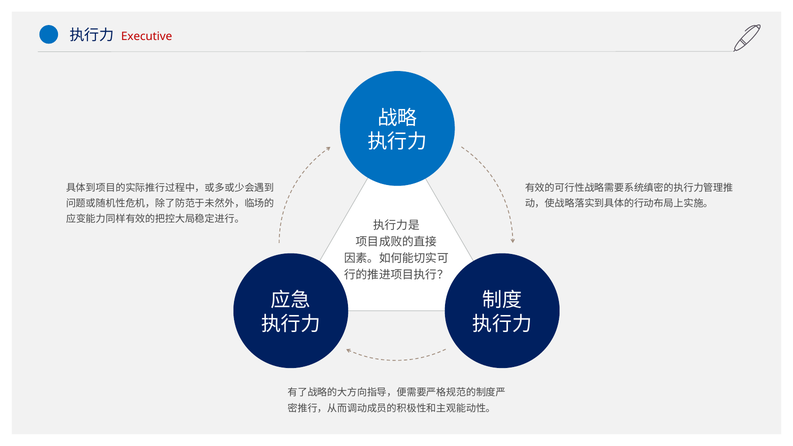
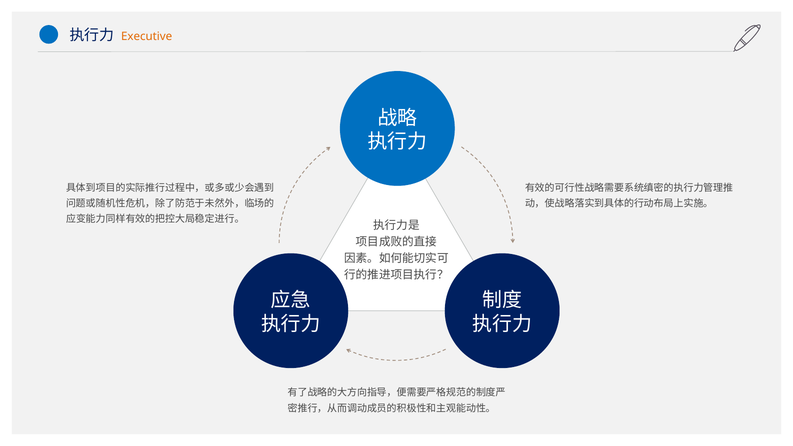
Executive colour: red -> orange
